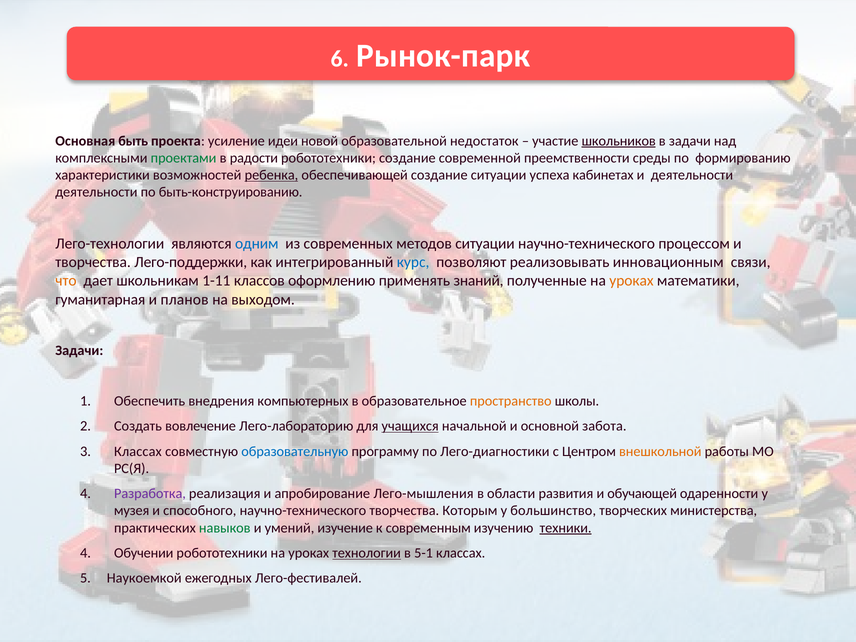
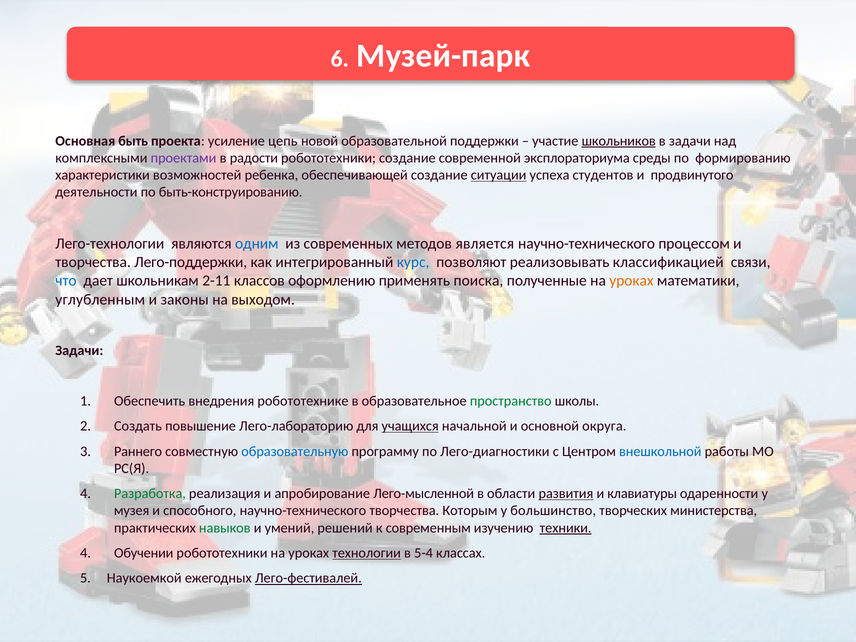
Рынок-парк: Рынок-парк -> Музей-парк
идеи: идеи -> цепь
недостаток: недостаток -> поддержки
проектами colour: green -> purple
преемственности: преемственности -> эксплораториума
ребенка underline: present -> none
ситуации at (499, 175) underline: none -> present
кабинетах: кабинетах -> студентов
и деятельности: деятельности -> продвинутого
методов ситуации: ситуации -> является
инновационным: инновационным -> классификацией
что colour: orange -> blue
1-11: 1-11 -> 2-11
знаний: знаний -> поиска
гуманитарная: гуманитарная -> углубленным
планов: планов -> законы
компьютерных: компьютерных -> робототехнике
пространство colour: orange -> green
вовлечение: вовлечение -> повышение
забота: забота -> округа
Классах at (138, 451): Классах -> Раннего
внешкольной colour: orange -> blue
Разработка colour: purple -> green
Лего-мышления: Лего-мышления -> Лего-мысленной
развития underline: none -> present
обучающей: обучающей -> клавиатуры
изучение: изучение -> решений
5-1: 5-1 -> 5-4
Лего-фестивалей underline: none -> present
